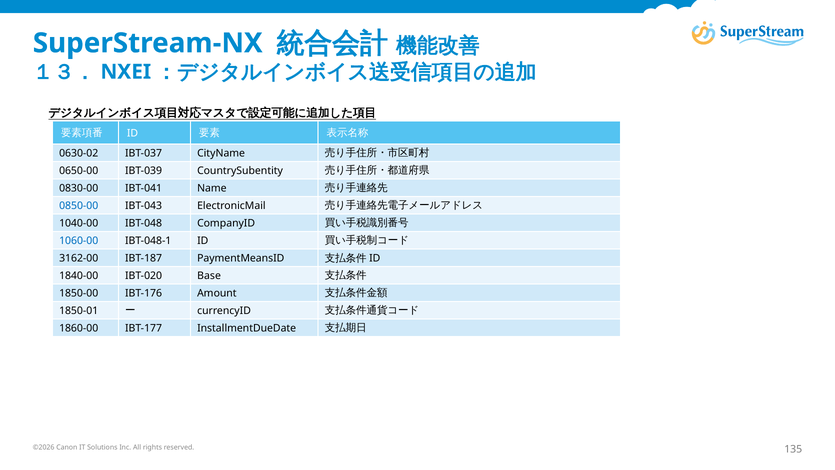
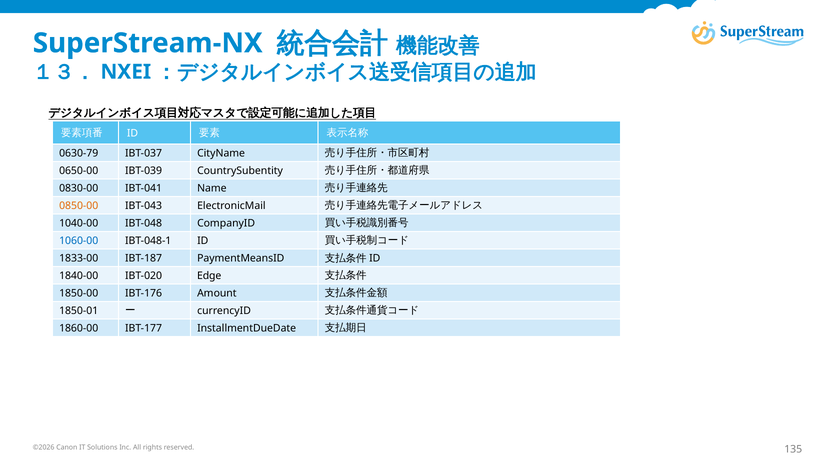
0630-02: 0630-02 -> 0630-79
0850-00 colour: blue -> orange
3162-00: 3162-00 -> 1833-00
Base: Base -> Edge
